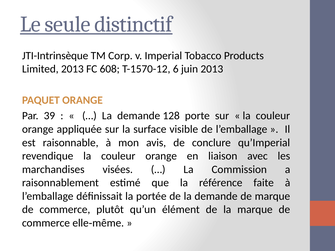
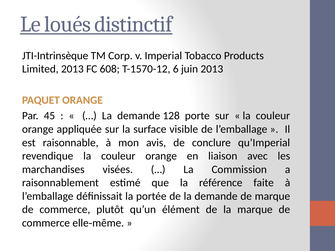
seule: seule -> loués
39: 39 -> 45
